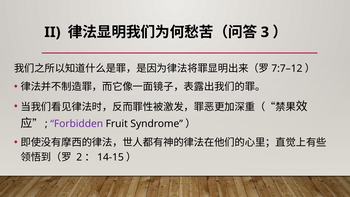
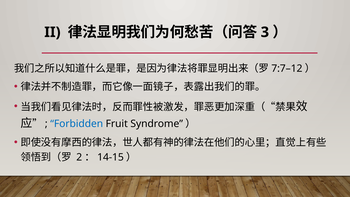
Forbidden colour: purple -> blue
